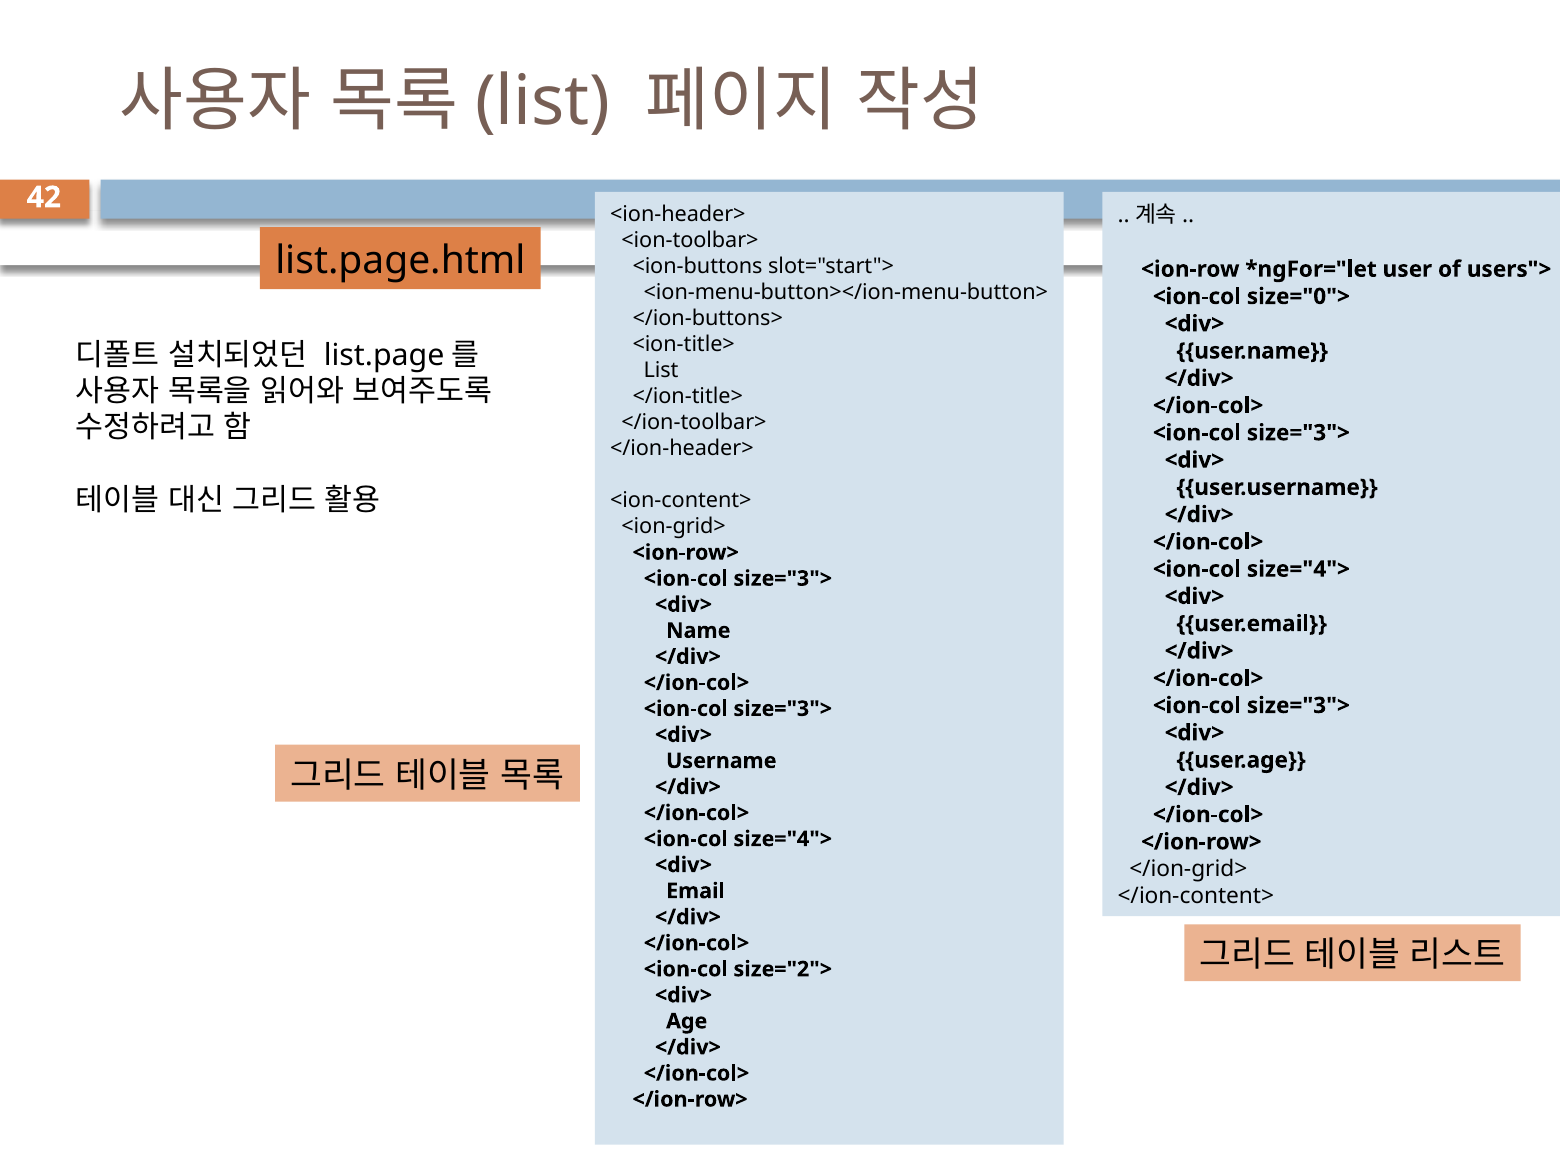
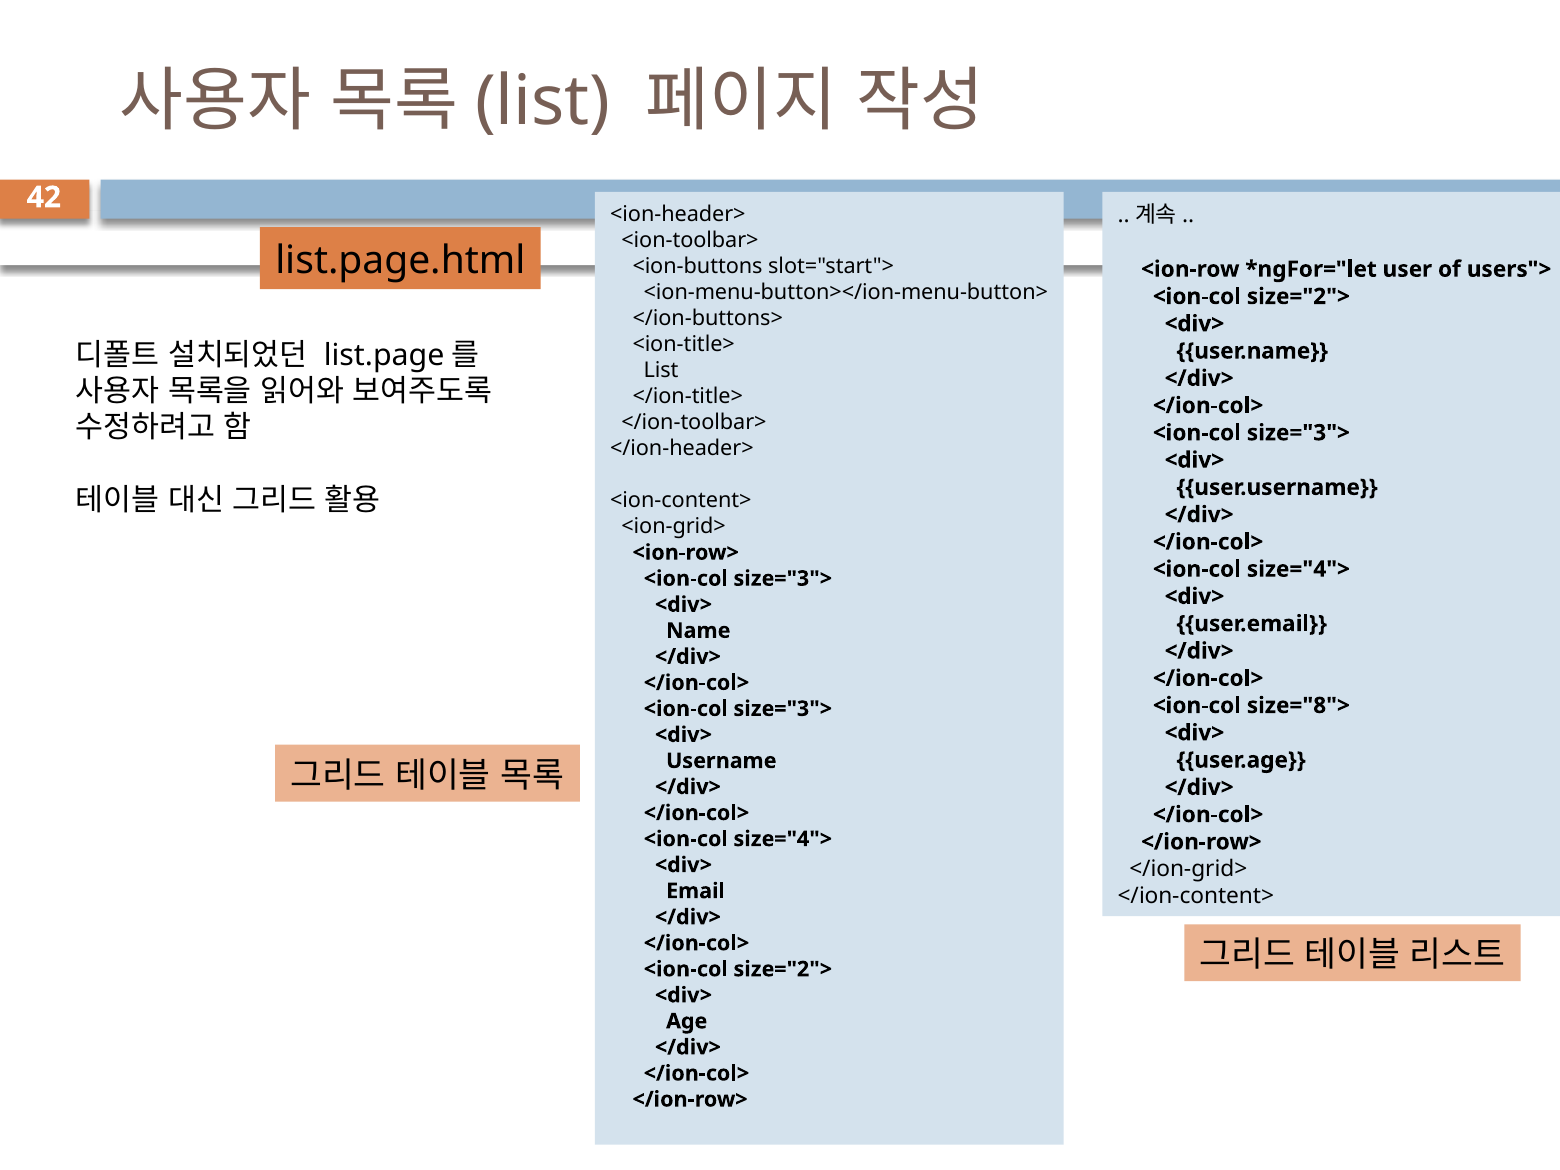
size="0"> at (1298, 297): size="0"> -> size="2">
size="3"> at (1298, 706): size="3"> -> size="8">
